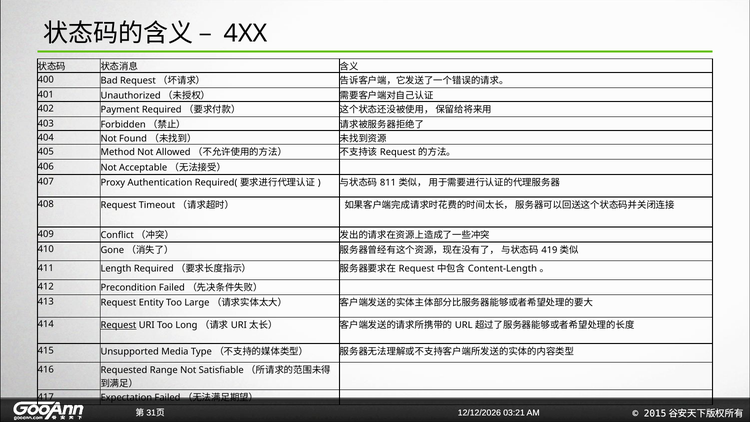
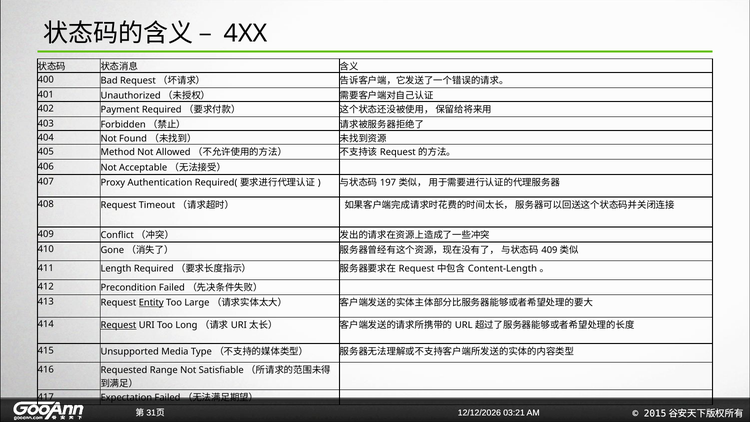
811: 811 -> 197
419 at (549, 250): 419 -> 409
Entity underline: none -> present
